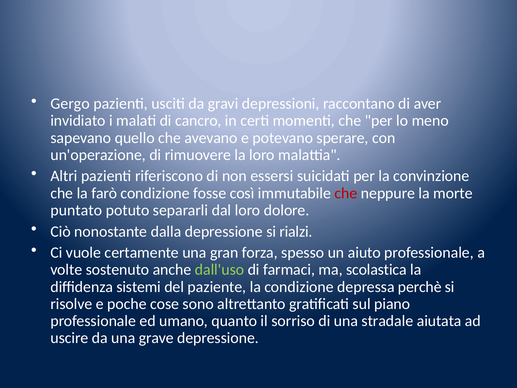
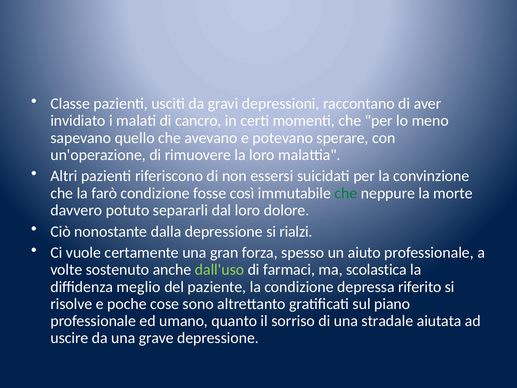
Gergo: Gergo -> Classe
che at (346, 193) colour: red -> green
puntato: puntato -> davvero
sistemi: sistemi -> meglio
perchè: perchè -> riferito
